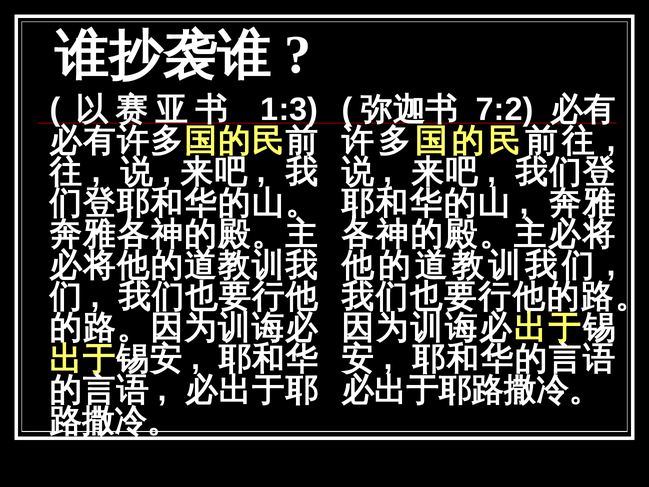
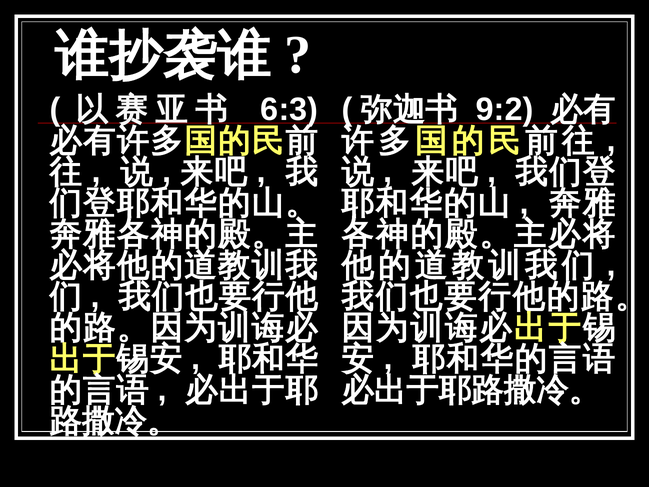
1:3: 1:3 -> 6:3
7:2: 7:2 -> 9:2
